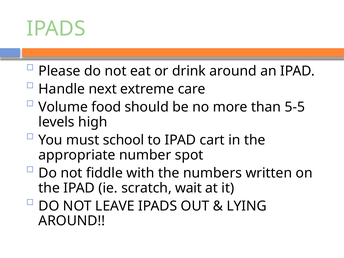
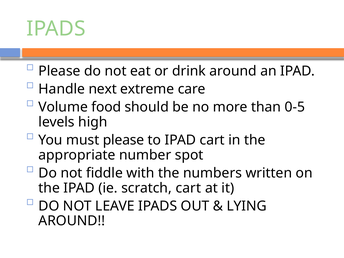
5-5: 5-5 -> 0-5
must school: school -> please
scratch wait: wait -> cart
